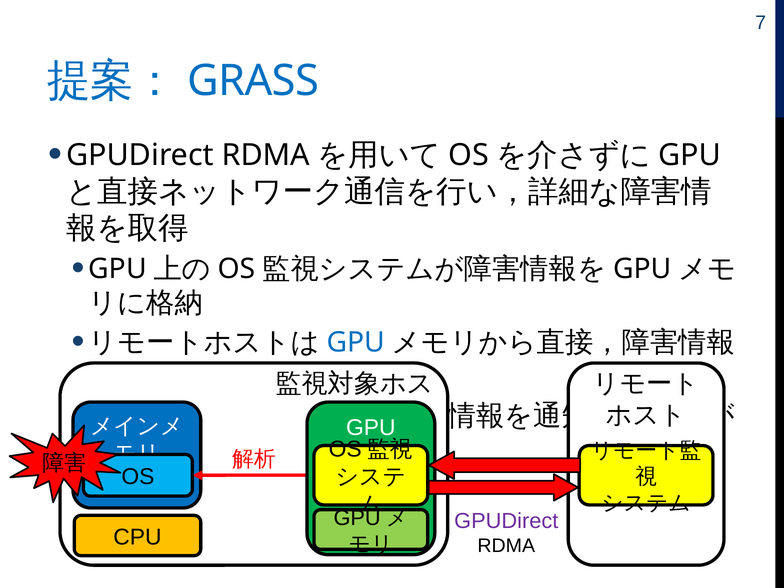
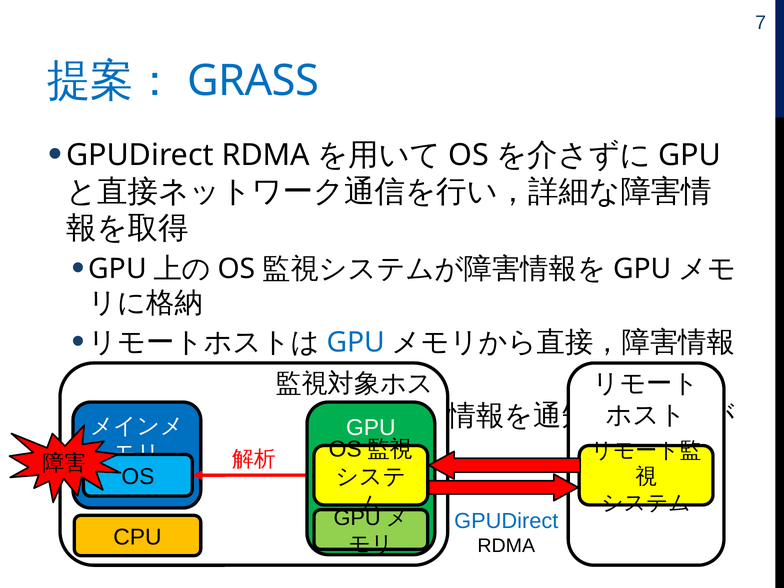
GPUDirect at (506, 521) colour: purple -> blue
